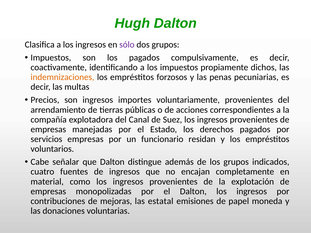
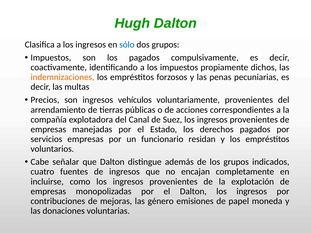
sólo colour: purple -> blue
importes: importes -> vehículos
material: material -> incluirse
estatal: estatal -> género
